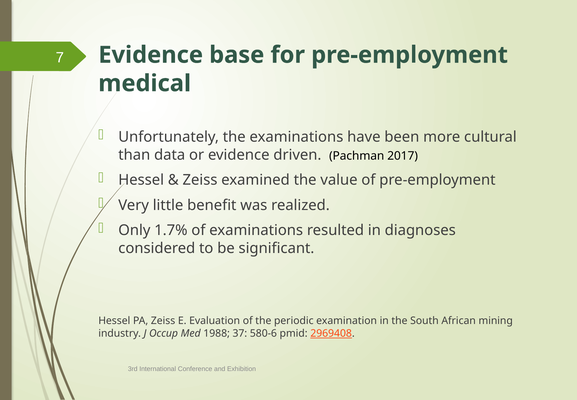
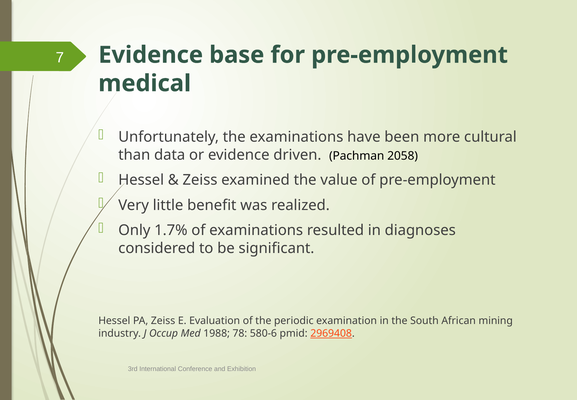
2017: 2017 -> 2058
37: 37 -> 78
